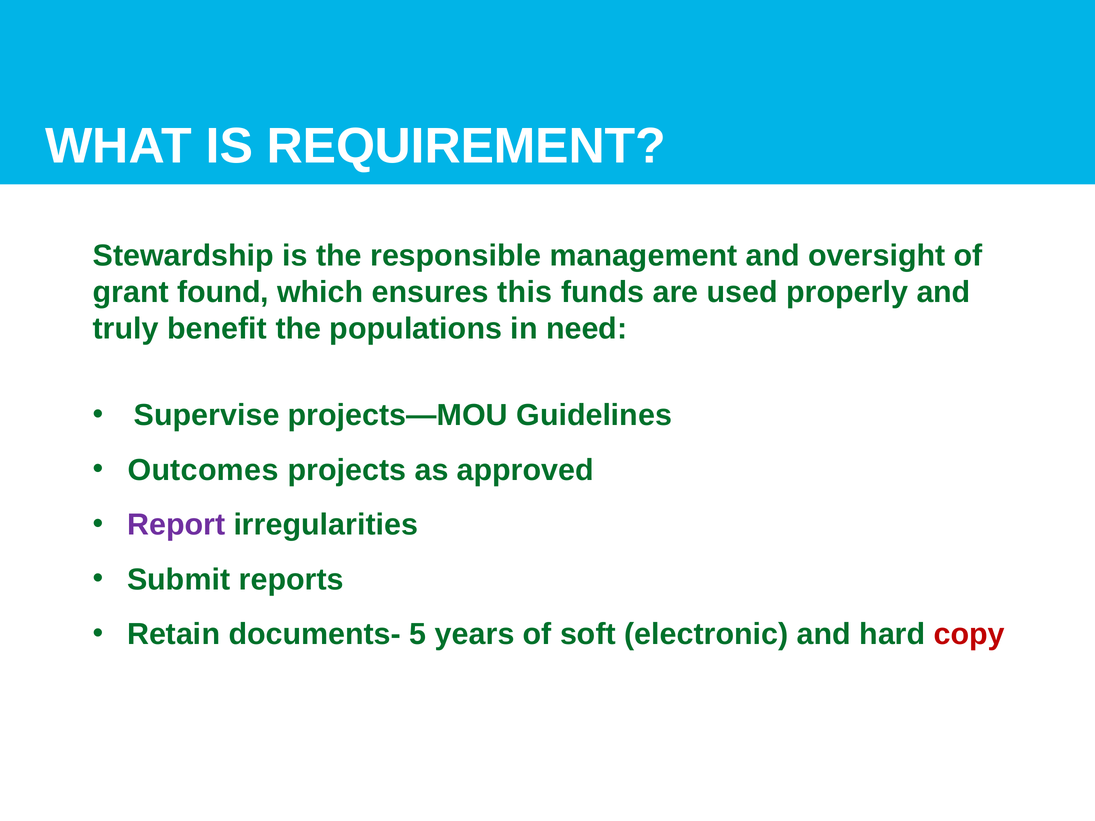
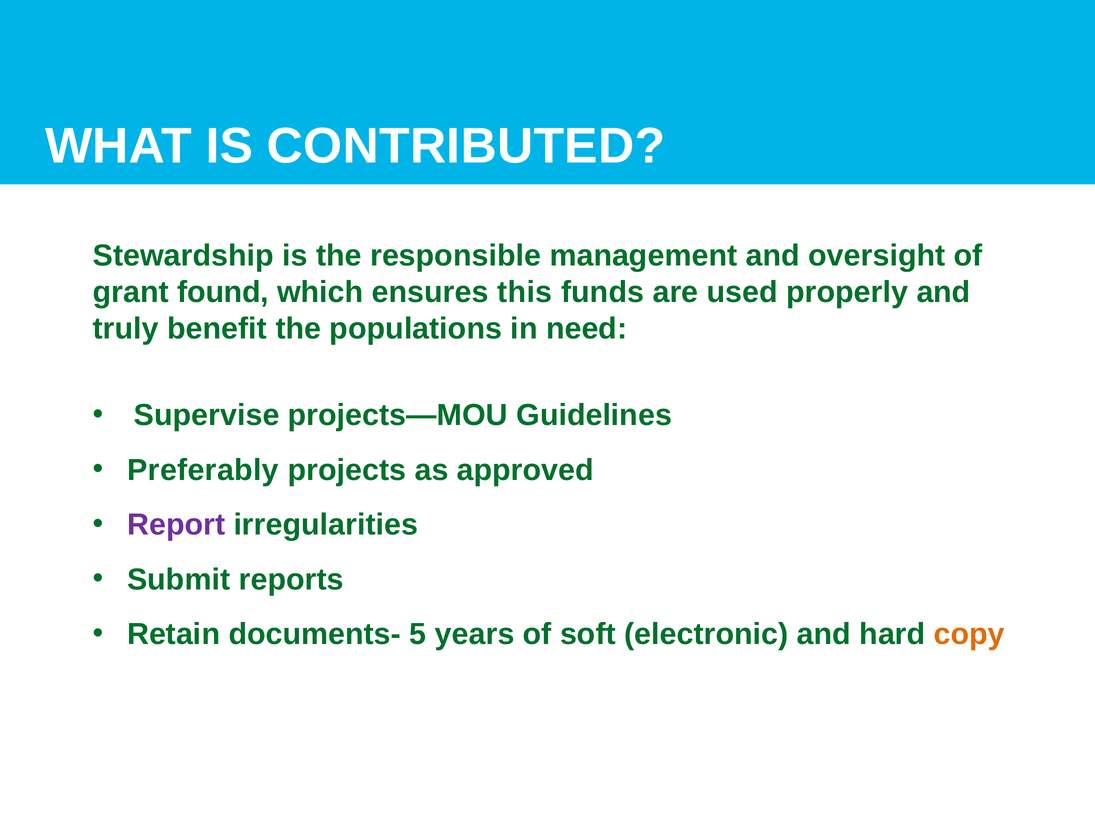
REQUIREMENT: REQUIREMENT -> CONTRIBUTED
Outcomes: Outcomes -> Preferably
copy colour: red -> orange
